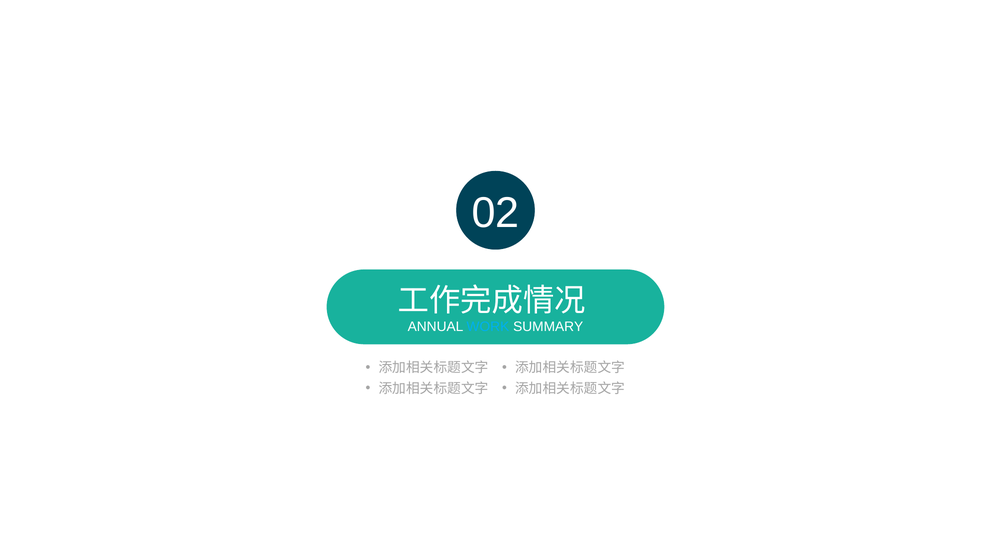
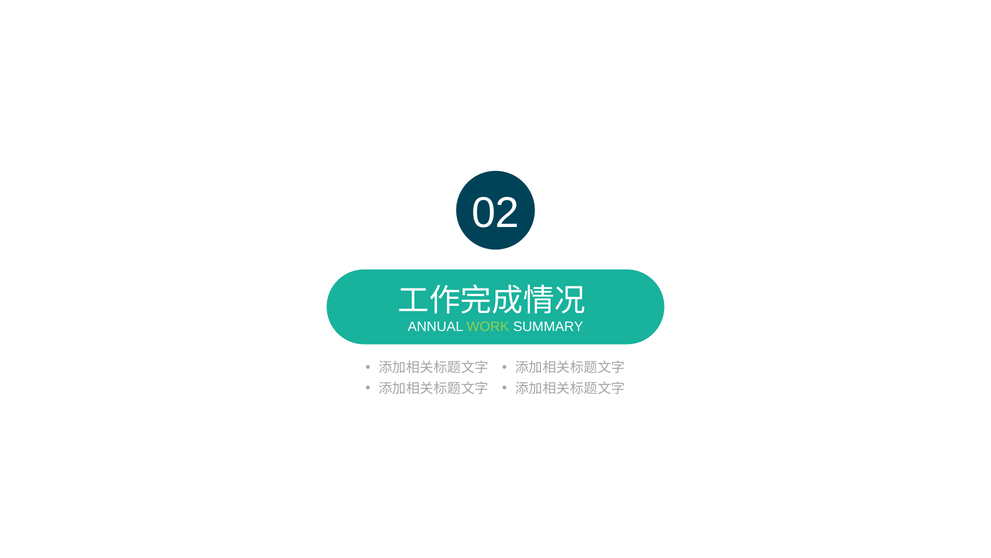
WORK colour: light blue -> light green
